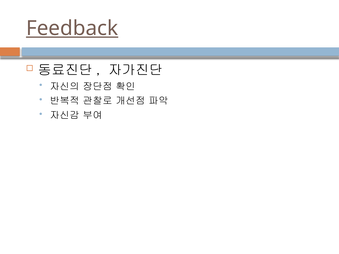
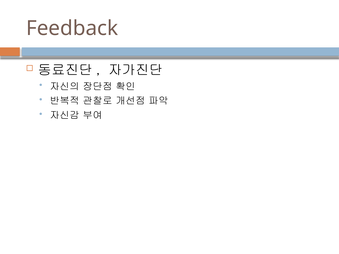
Feedback underline: present -> none
